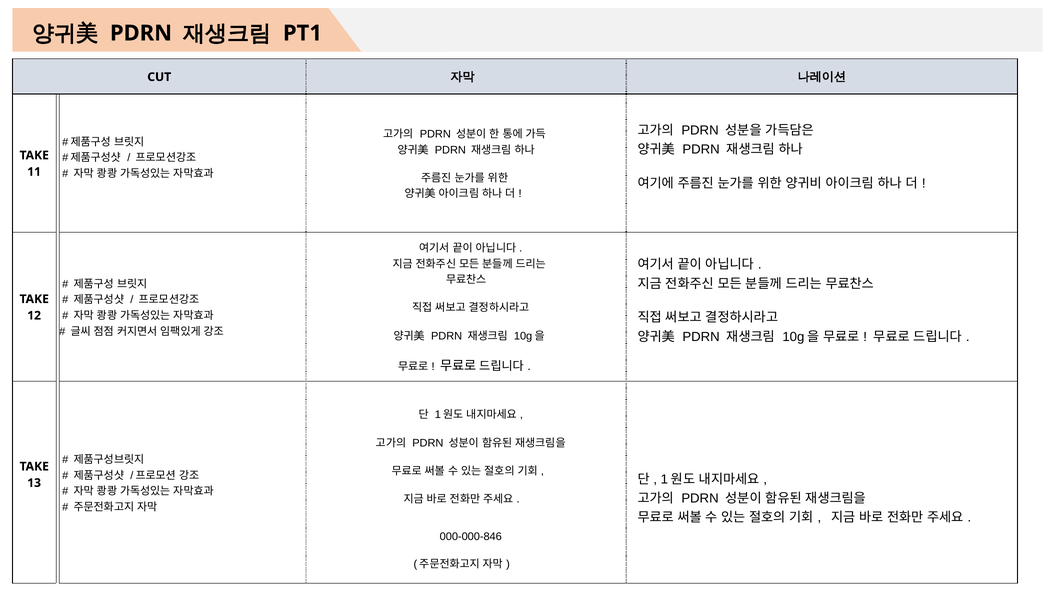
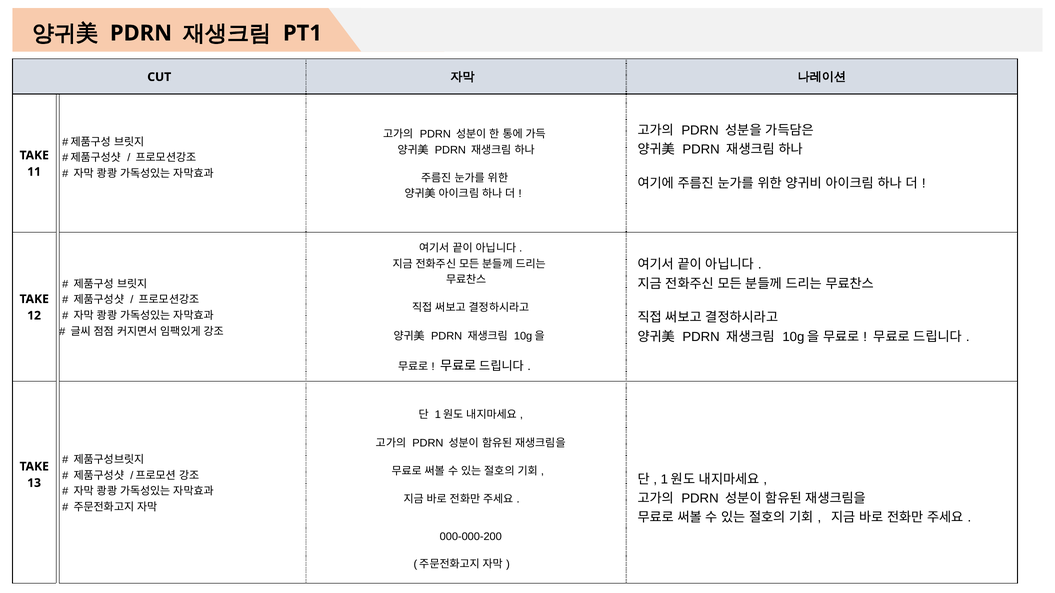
000-000-846: 000-000-846 -> 000-000-200
